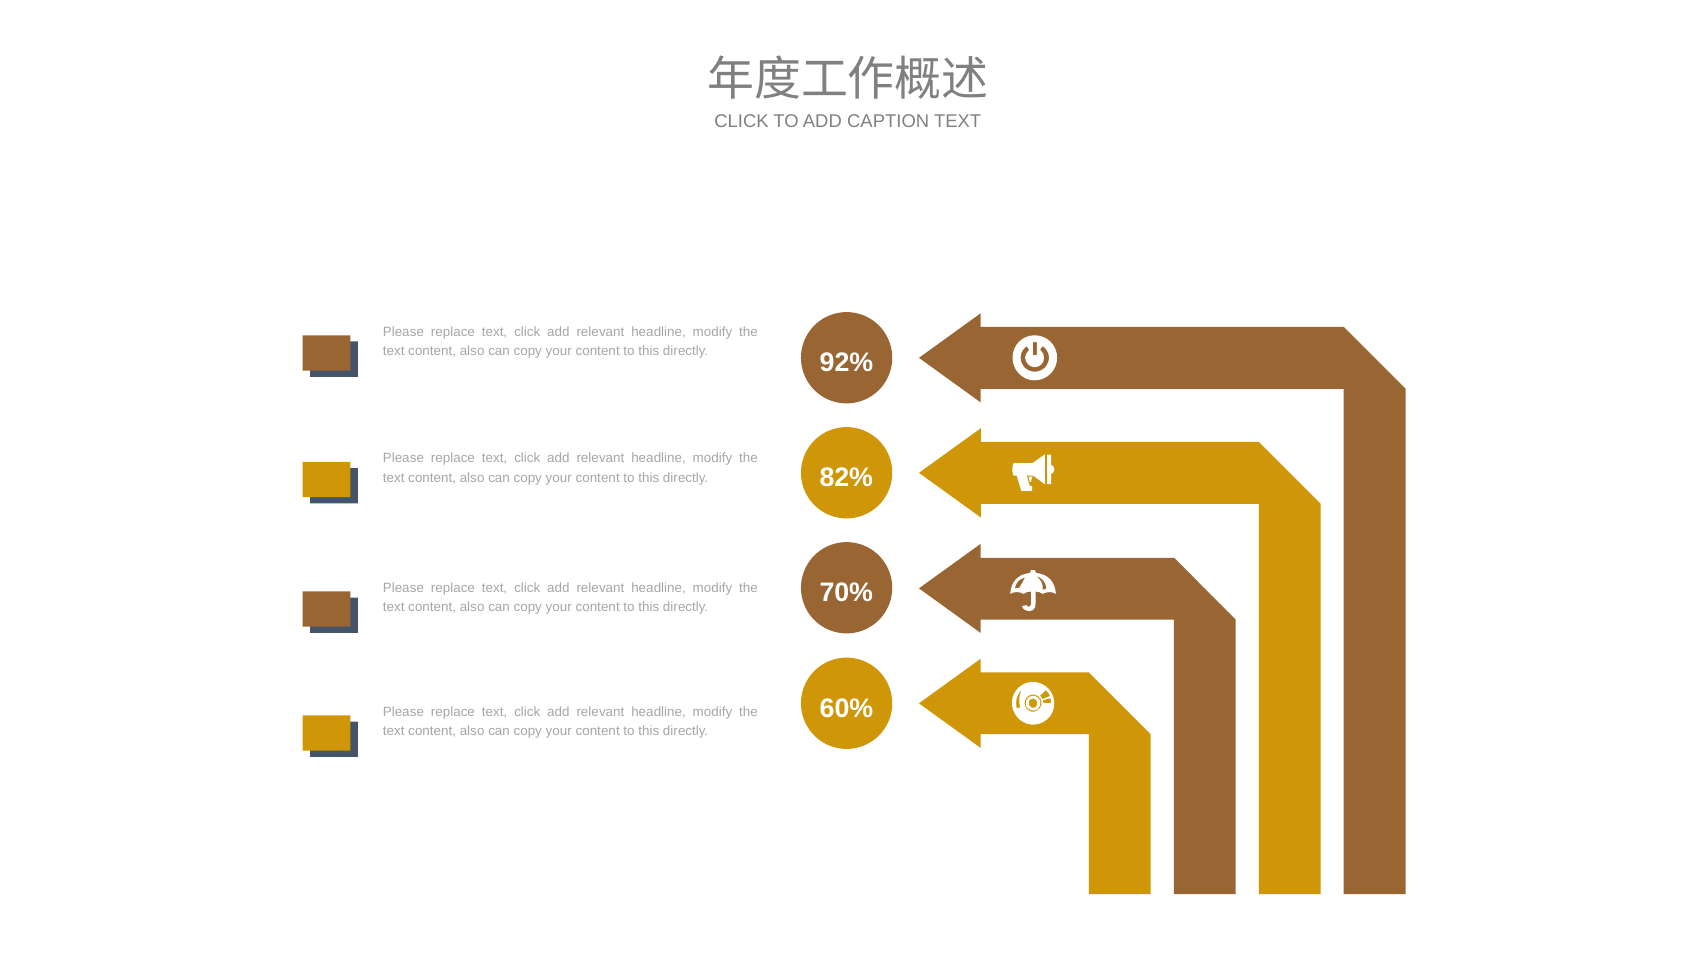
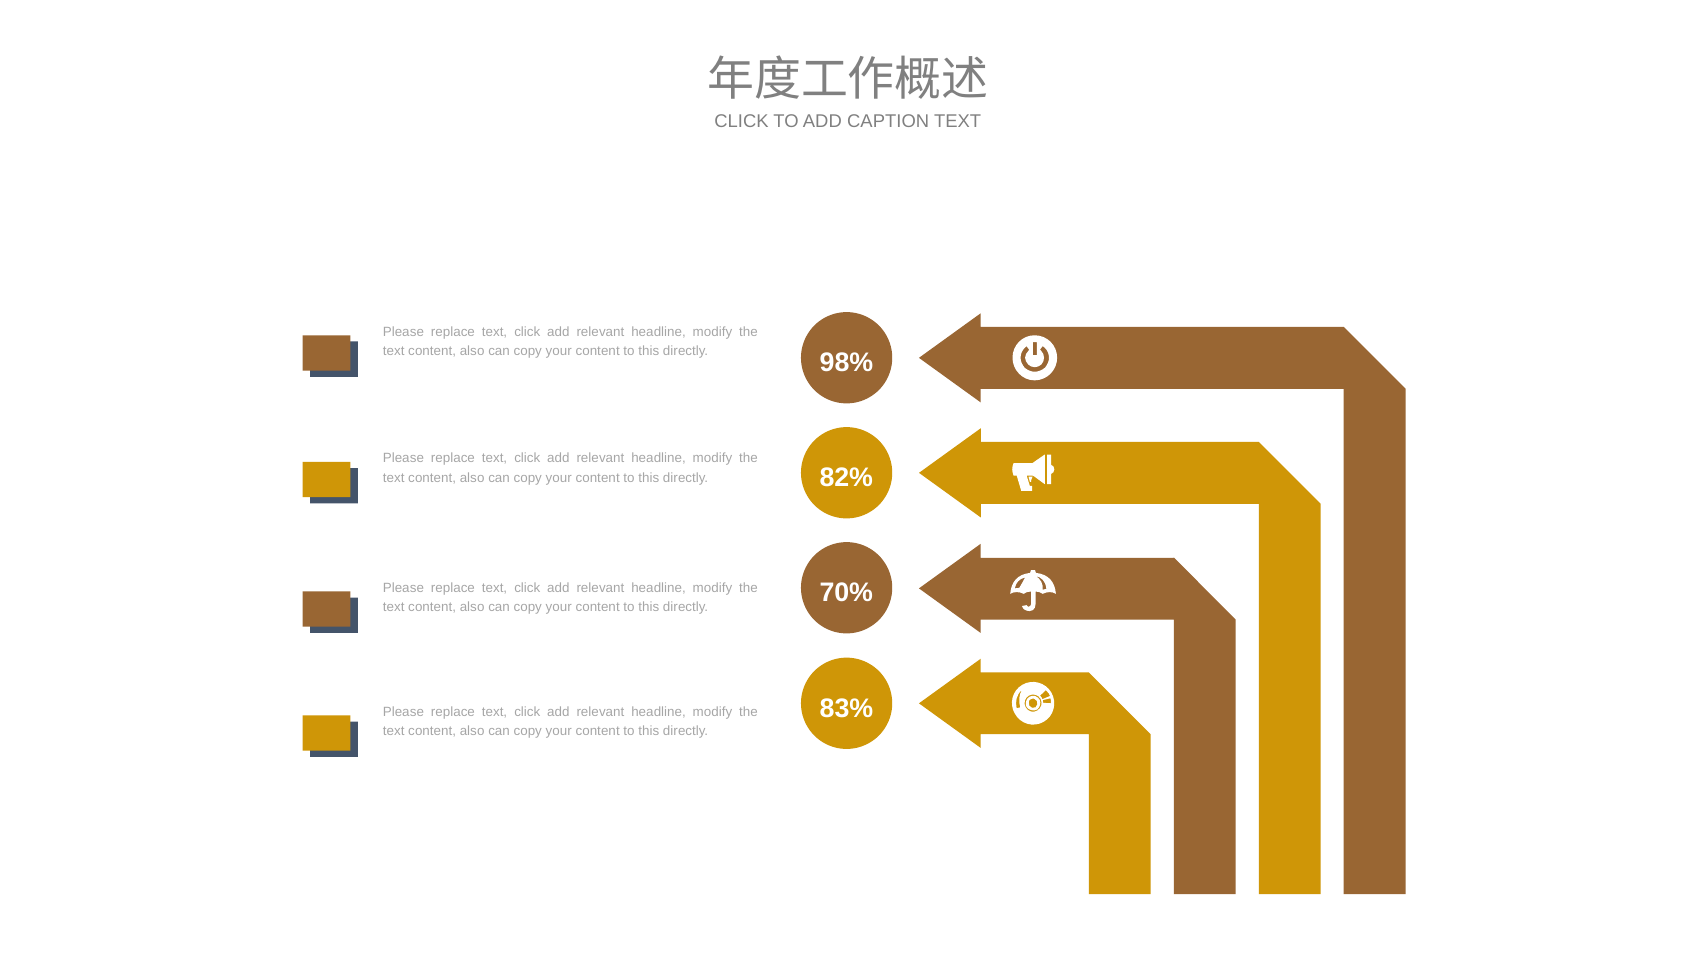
92%: 92% -> 98%
60%: 60% -> 83%
